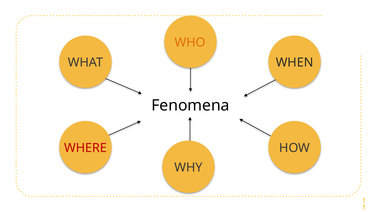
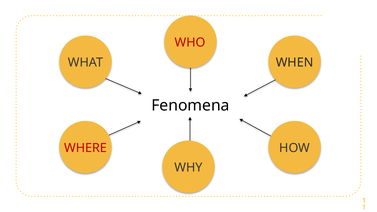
WHO colour: orange -> red
